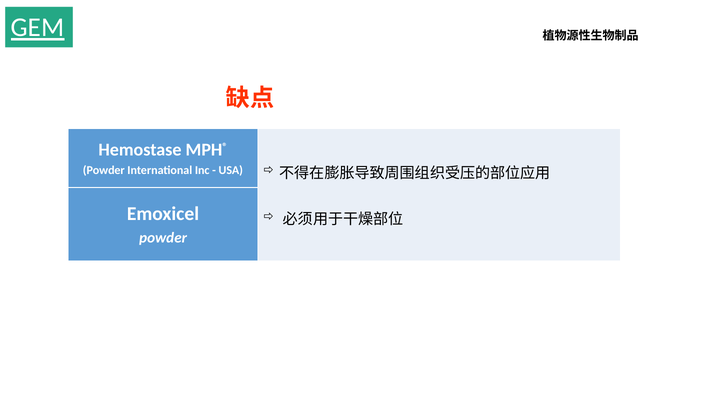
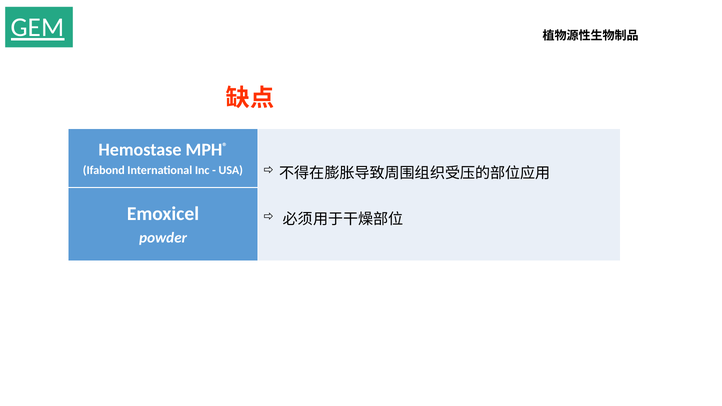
Powder at (104, 170): Powder -> Ifabond
